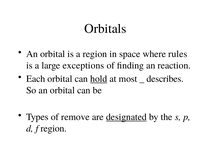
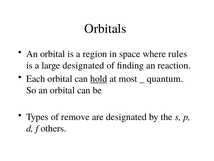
large exceptions: exceptions -> designated
describes: describes -> quantum
designated at (126, 117) underline: present -> none
f region: region -> others
